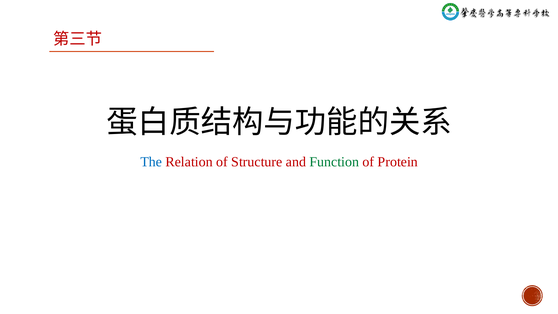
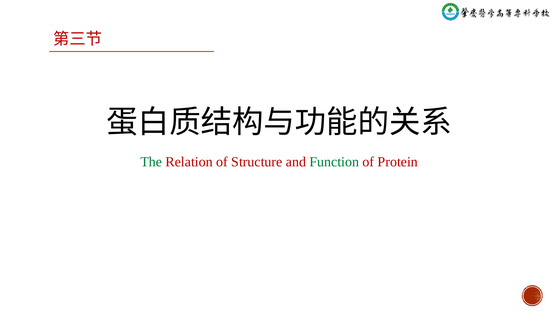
The colour: blue -> green
